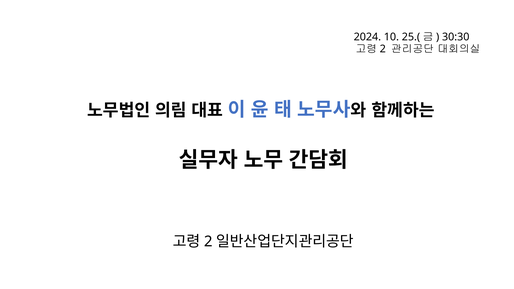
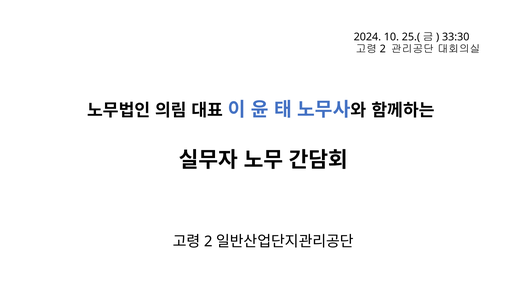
30:30: 30:30 -> 33:30
